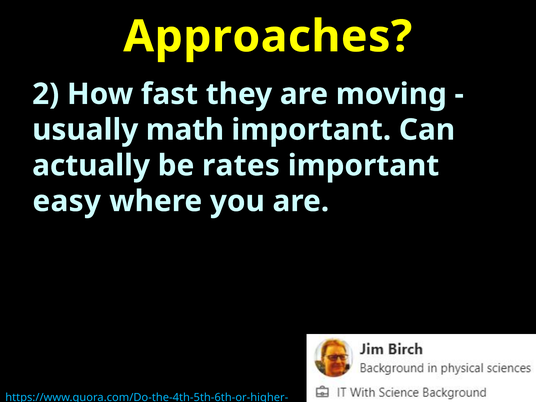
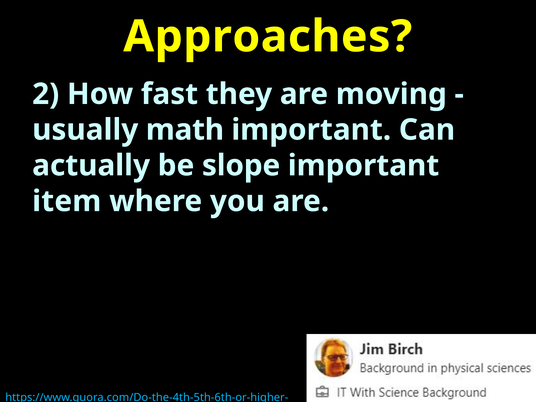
rates: rates -> slope
easy: easy -> item
